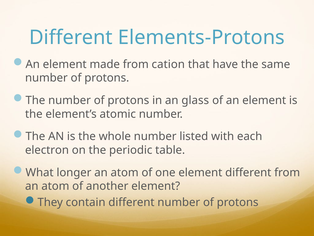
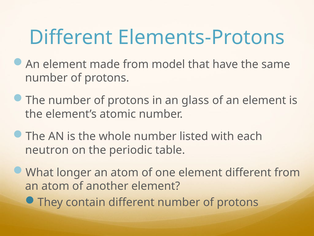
cation: cation -> model
electron: electron -> neutron
